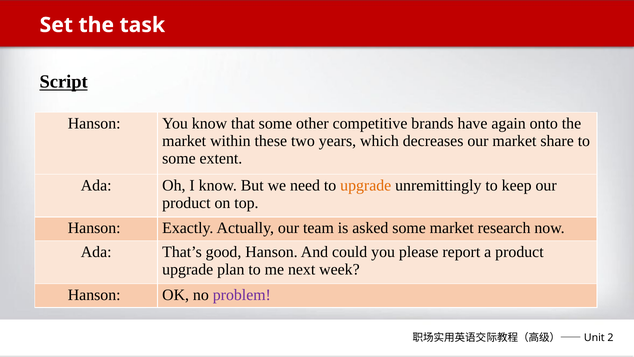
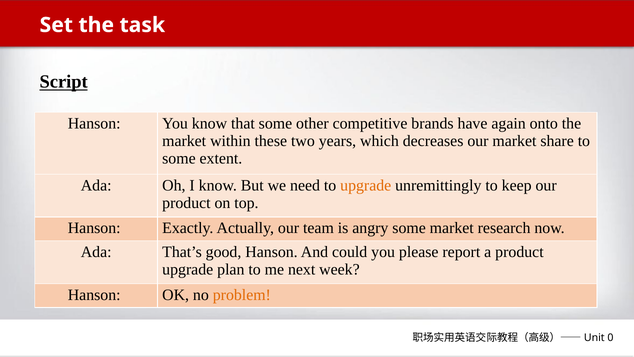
asked: asked -> angry
problem colour: purple -> orange
2: 2 -> 0
